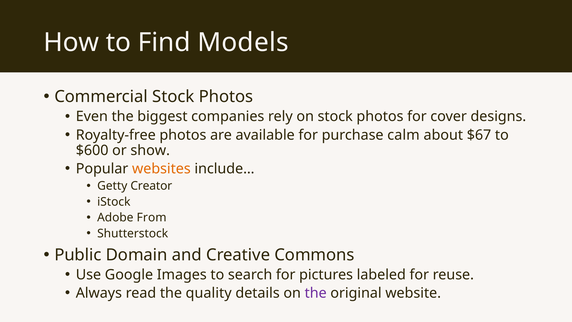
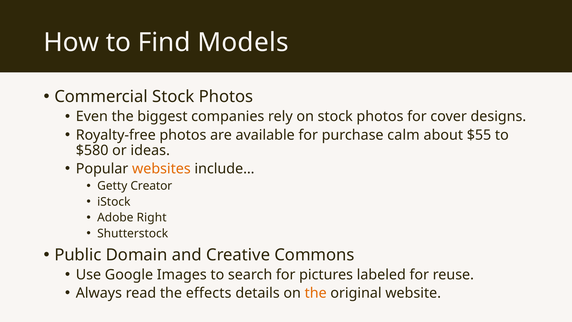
$67: $67 -> $55
$600: $600 -> $580
show: show -> ideas
From: From -> Right
quality: quality -> effects
the at (316, 293) colour: purple -> orange
